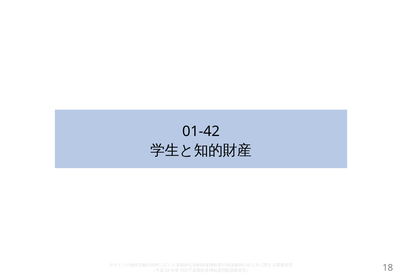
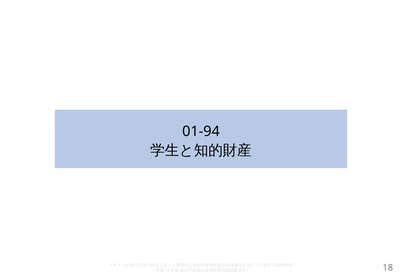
01-42: 01-42 -> 01-94
